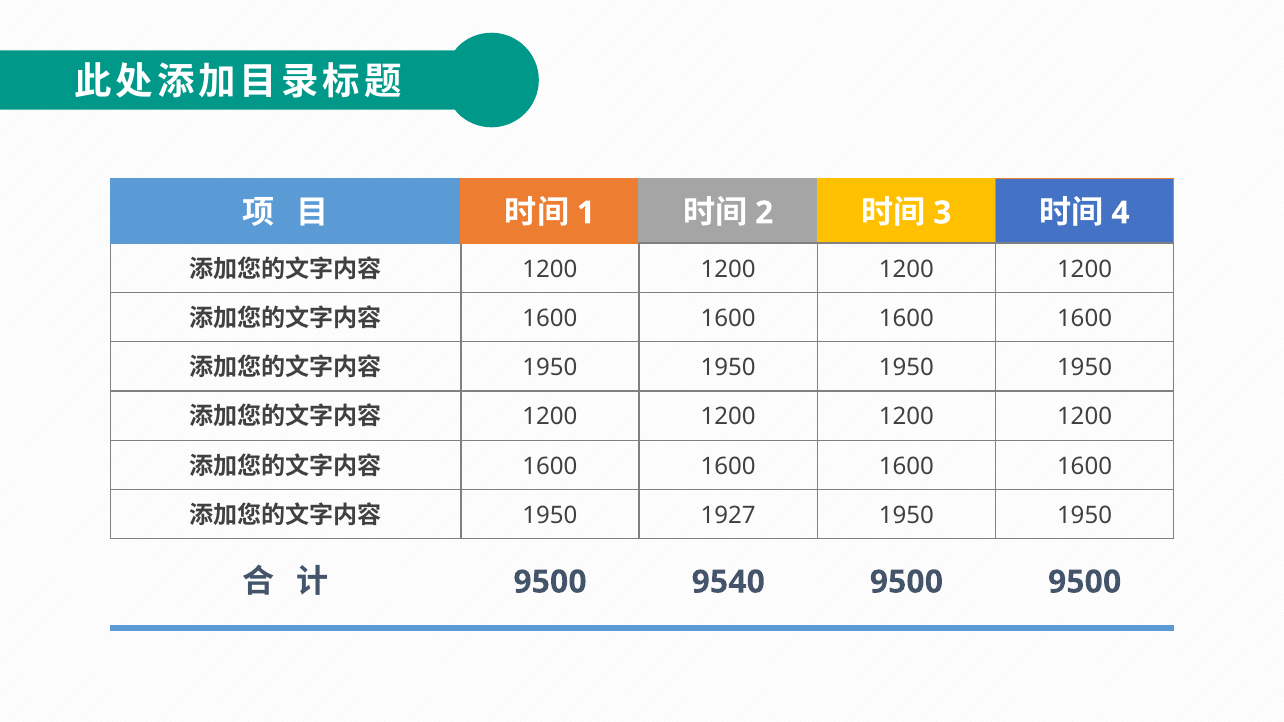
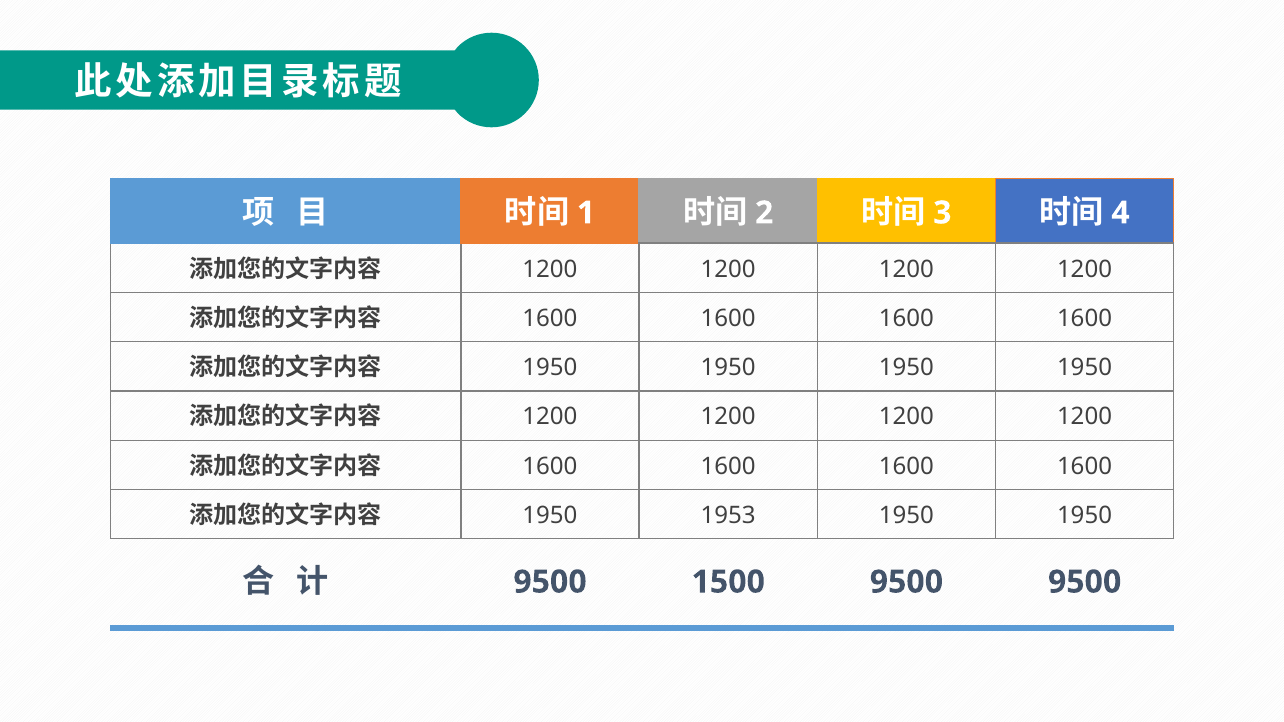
1927: 1927 -> 1953
9540: 9540 -> 1500
